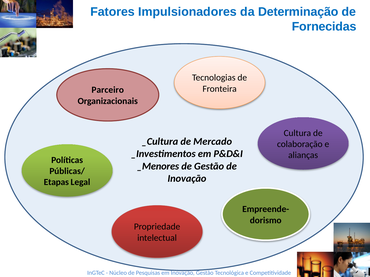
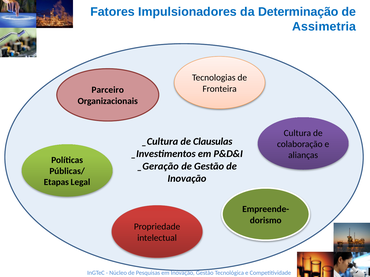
Fornecidas: Fornecidas -> Assimetria
Mercado: Mercado -> Clausulas
_Menores: _Menores -> _Geração
